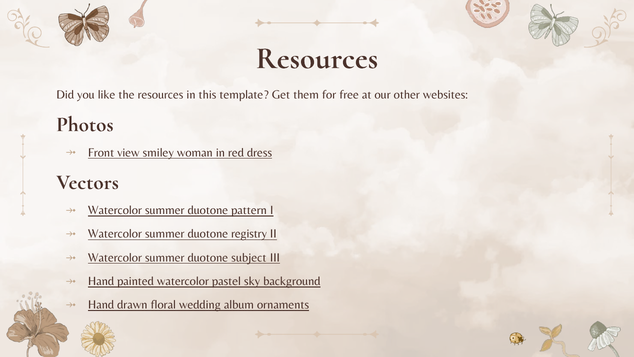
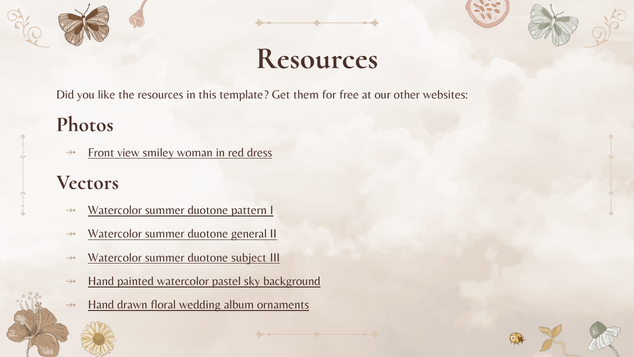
registry: registry -> general
